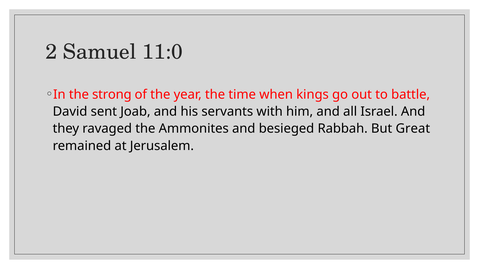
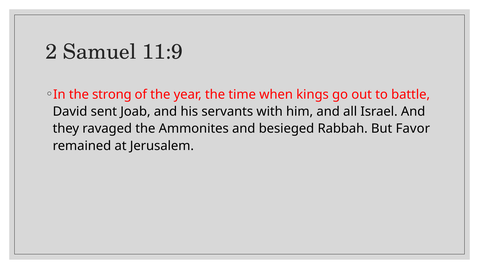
11:0: 11:0 -> 11:9
Great: Great -> Favor
